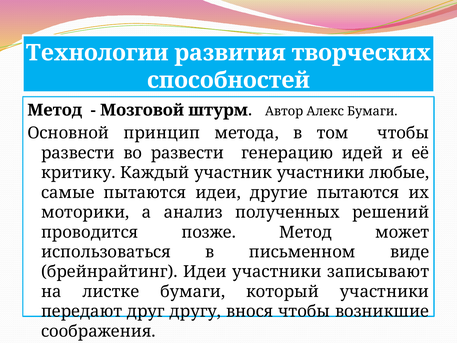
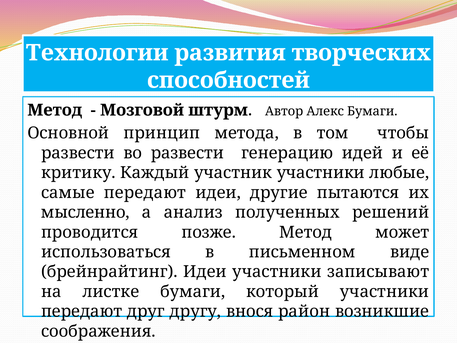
самые пытаются: пытаются -> передают
моторики: моторики -> мысленно
внося чтобы: чтобы -> район
